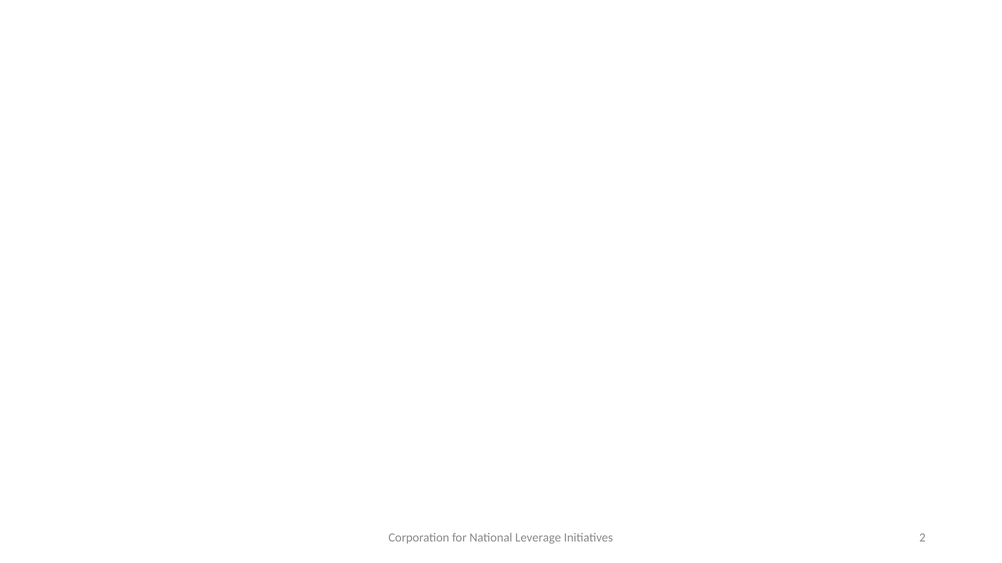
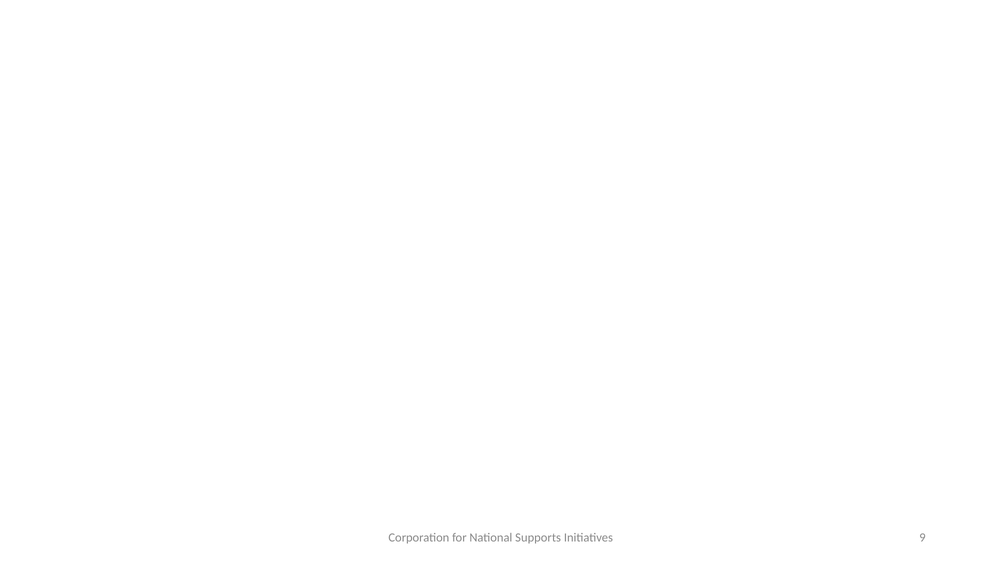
Leverage: Leverage -> Supports
2: 2 -> 9
